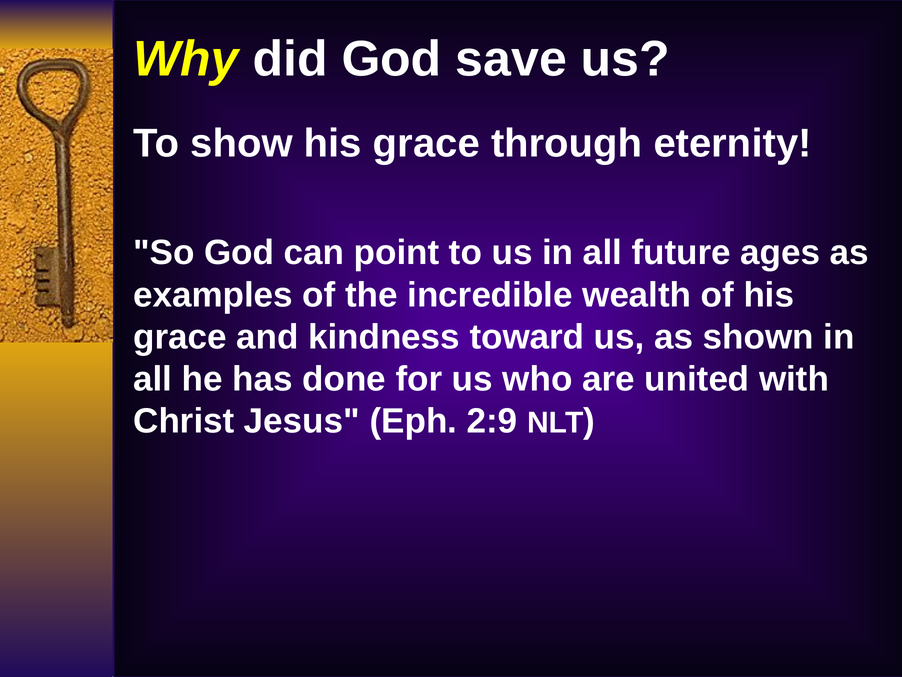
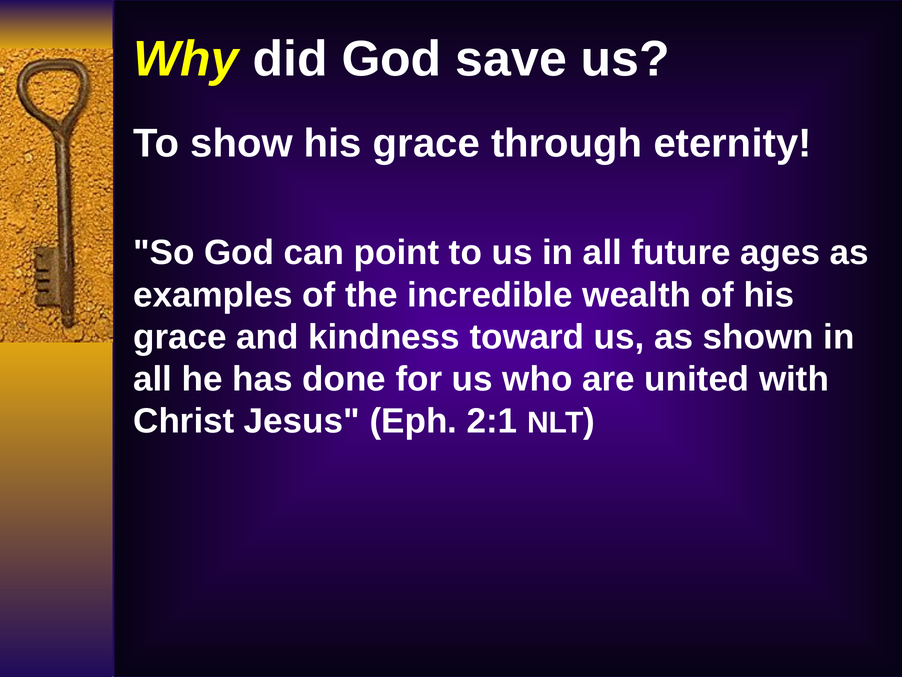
2:9: 2:9 -> 2:1
